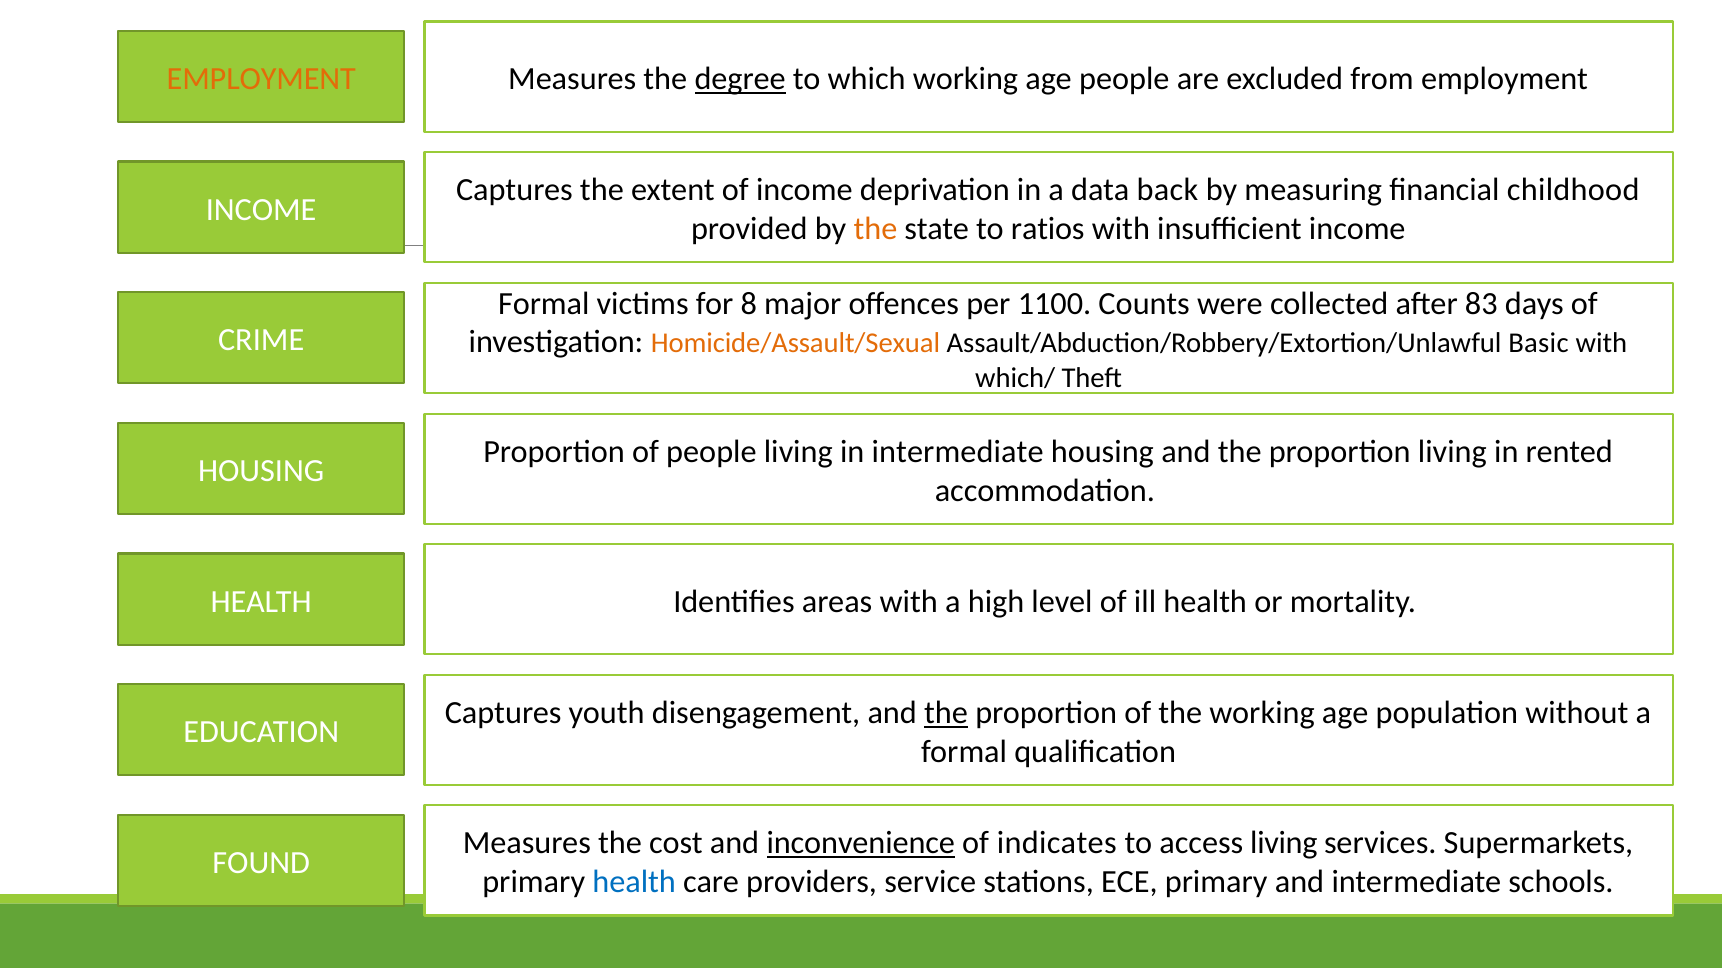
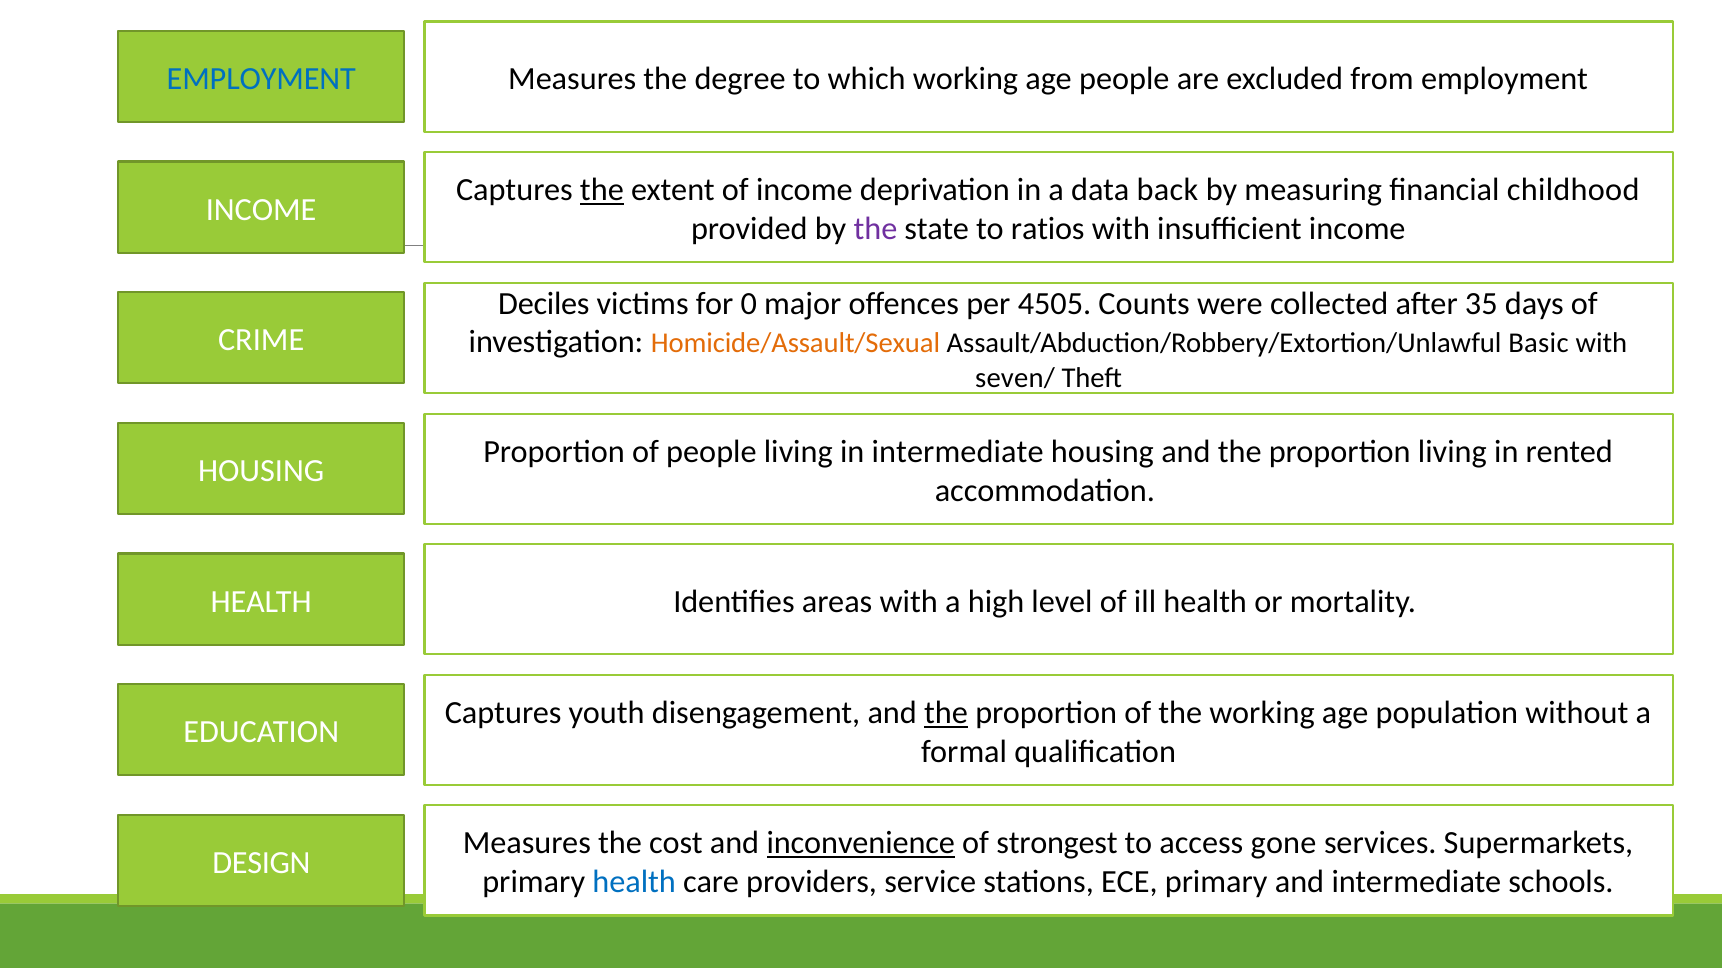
EMPLOYMENT at (261, 79) colour: orange -> blue
degree underline: present -> none
the at (602, 190) underline: none -> present
the at (875, 229) colour: orange -> purple
Formal at (544, 304): Formal -> Deciles
8: 8 -> 0
1100: 1100 -> 4505
83: 83 -> 35
which/: which/ -> seven/
indicates: indicates -> strongest
access living: living -> gone
FOUND: FOUND -> DESIGN
